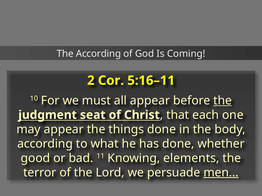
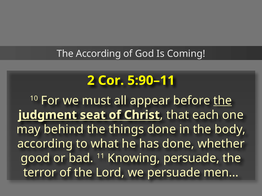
5:16–11: 5:16–11 -> 5:90–11
may appear: appear -> behind
Knowing elements: elements -> persuade
men underline: present -> none
